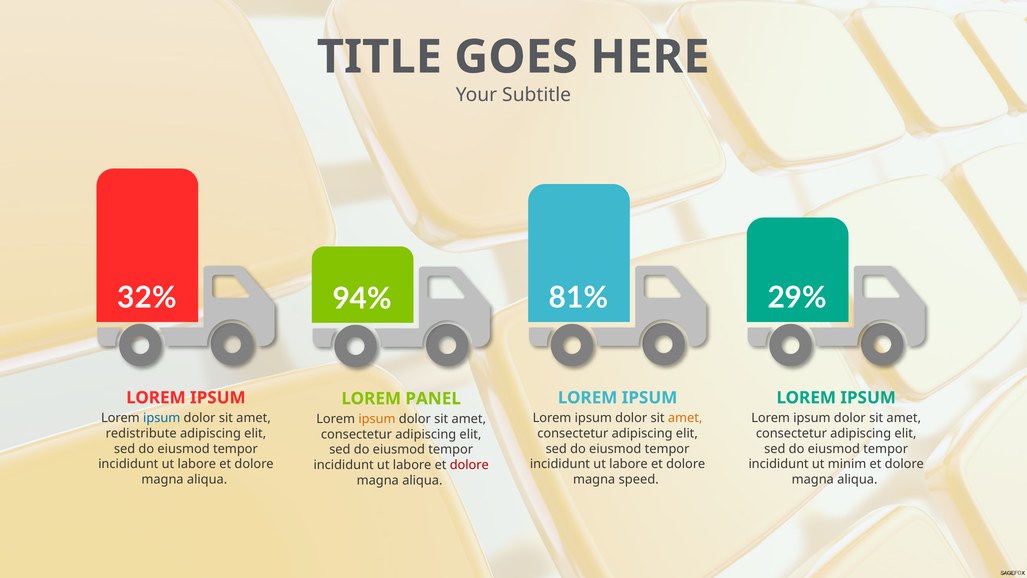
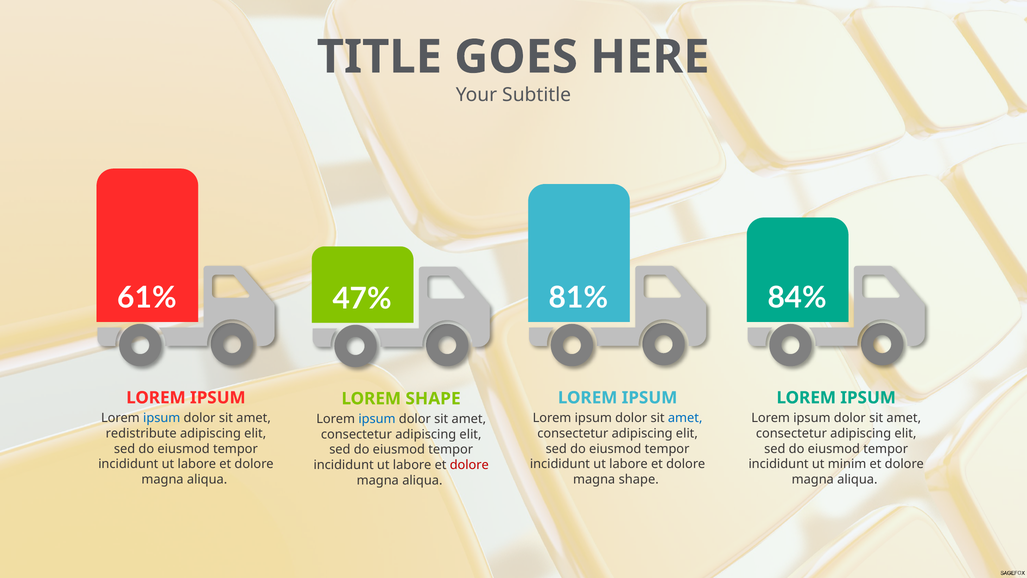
32%: 32% -> 61%
29%: 29% -> 84%
94%: 94% -> 47%
LOREM PANEL: PANEL -> SHAPE
amet at (685, 418) colour: orange -> blue
ipsum at (377, 419) colour: orange -> blue
magna speed: speed -> shape
